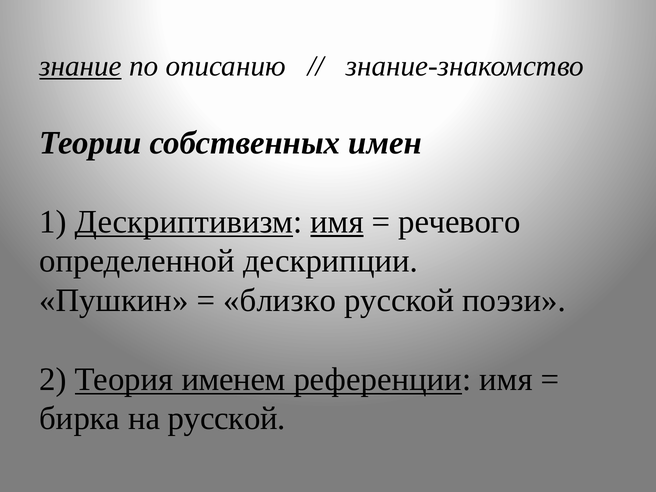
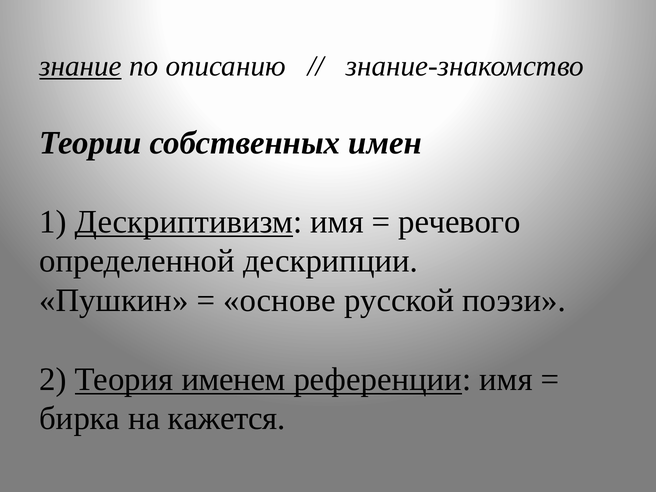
имя at (337, 222) underline: present -> none
близко: близко -> основе
на русской: русской -> кажется
